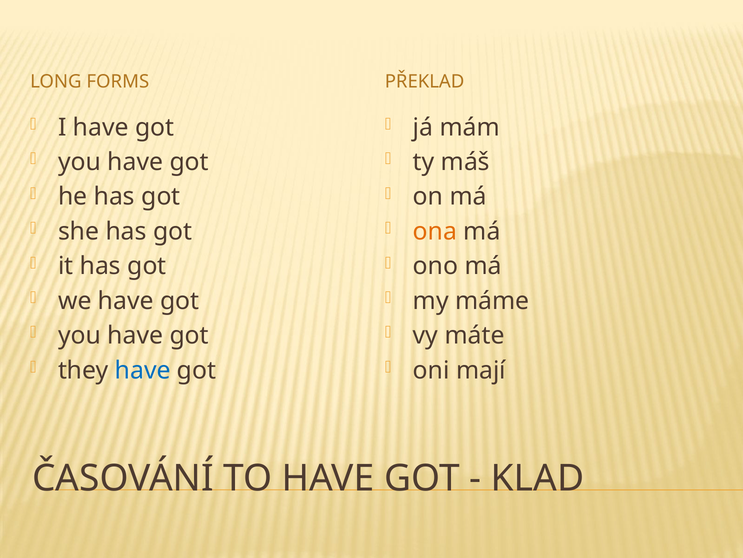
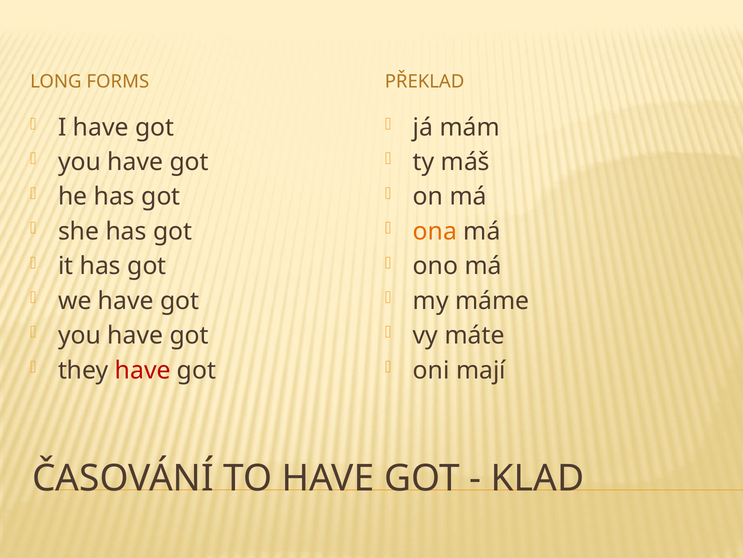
have at (143, 370) colour: blue -> red
